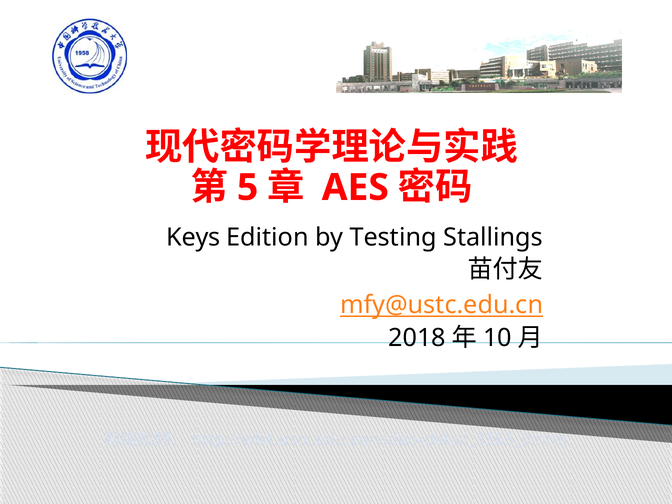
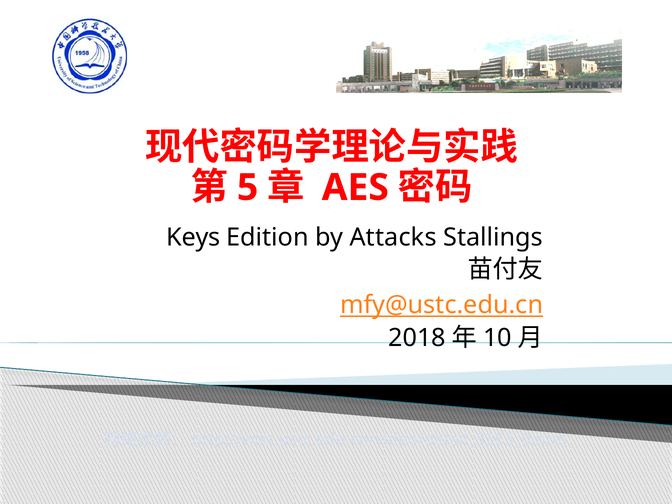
Testing: Testing -> Attacks
